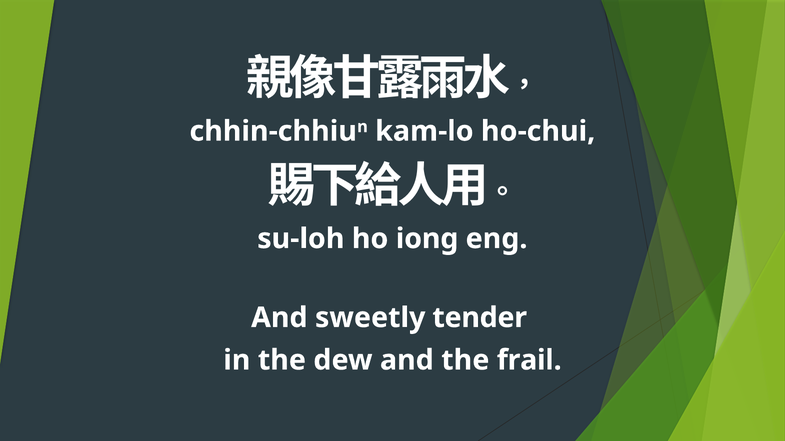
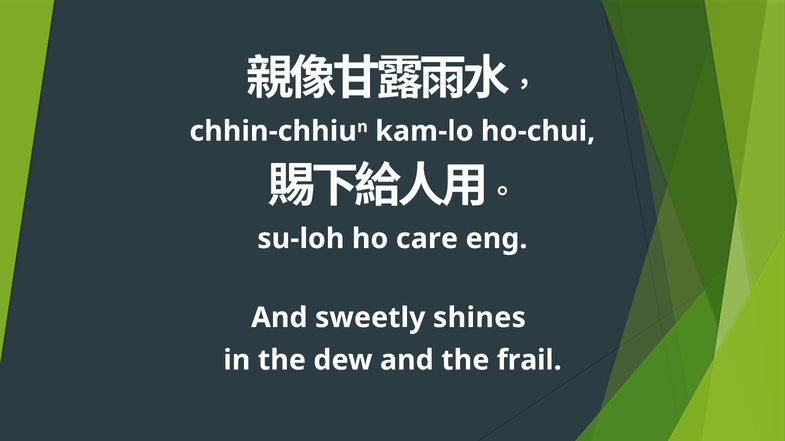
iong: iong -> care
tender: tender -> shines
